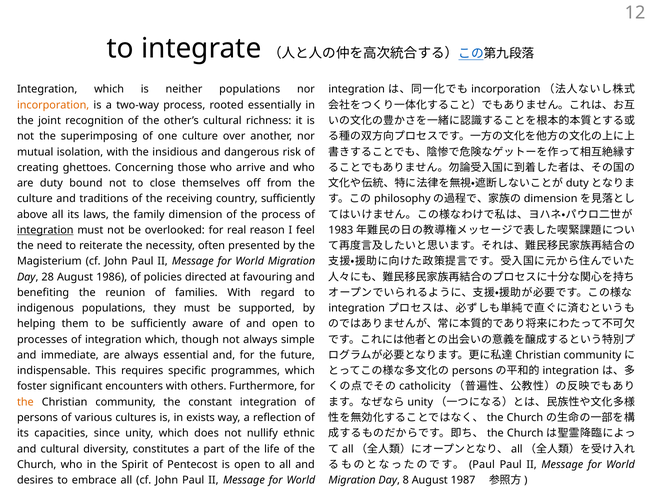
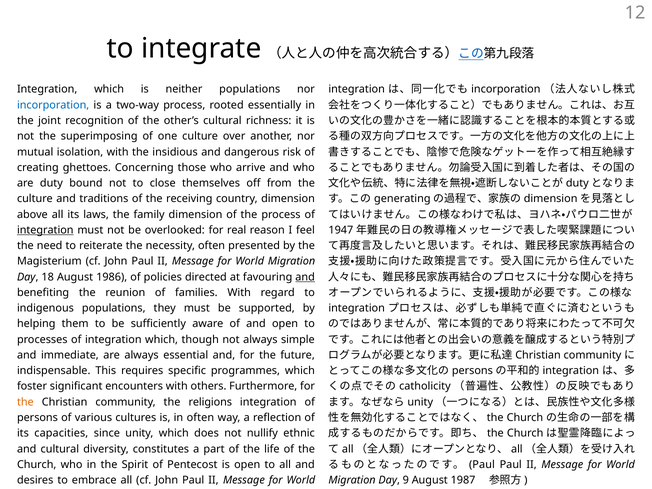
incorporation at (53, 105) colour: orange -> blue
philosophy: philosophy -> generating
country sufficiently: sufficiently -> dimension
1983: 1983 -> 1947
28: 28 -> 18
and at (305, 277) underline: none -> present
constant: constant -> religions
in exists: exists -> often
8: 8 -> 9
